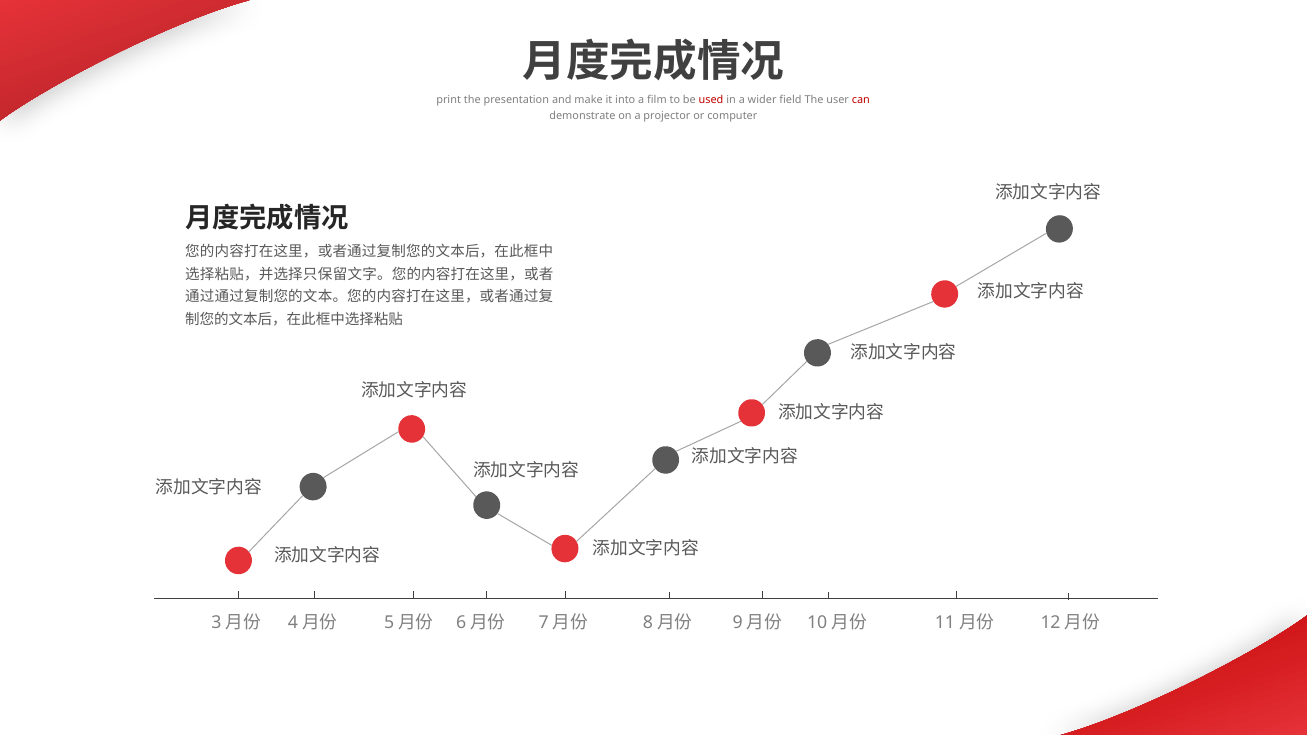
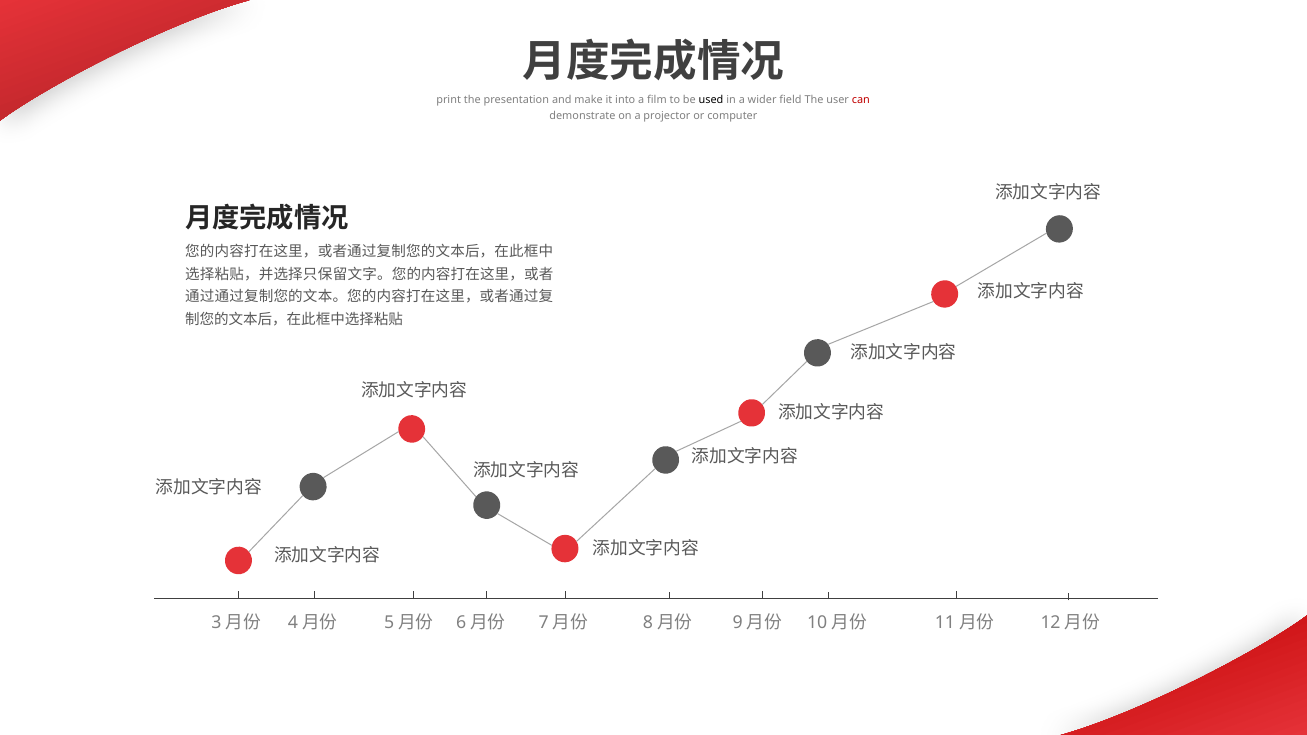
used colour: red -> black
